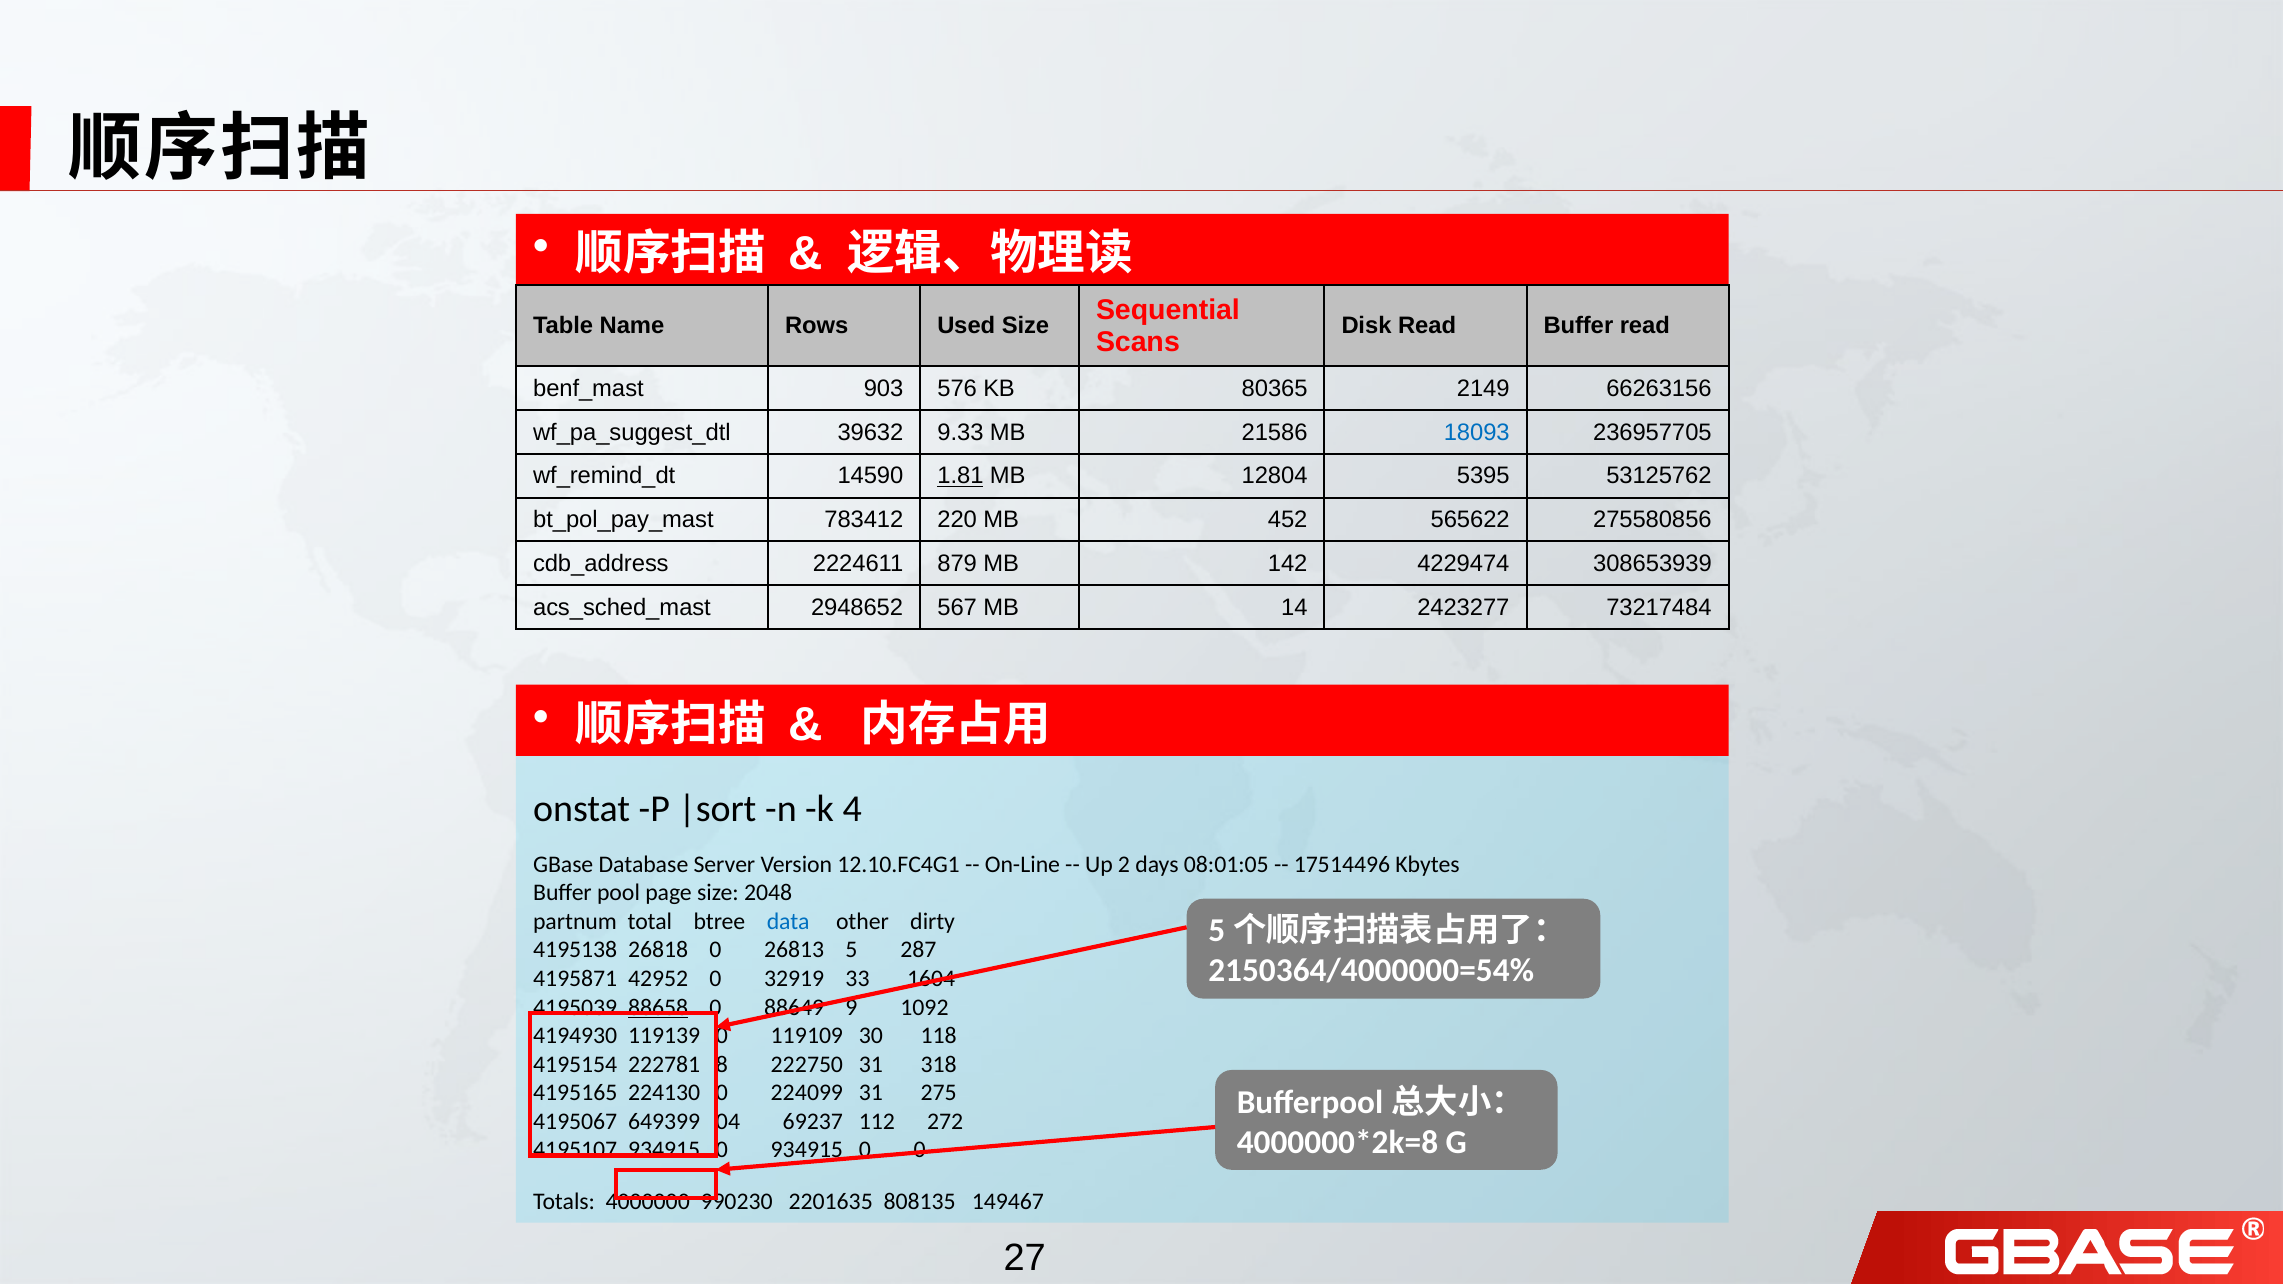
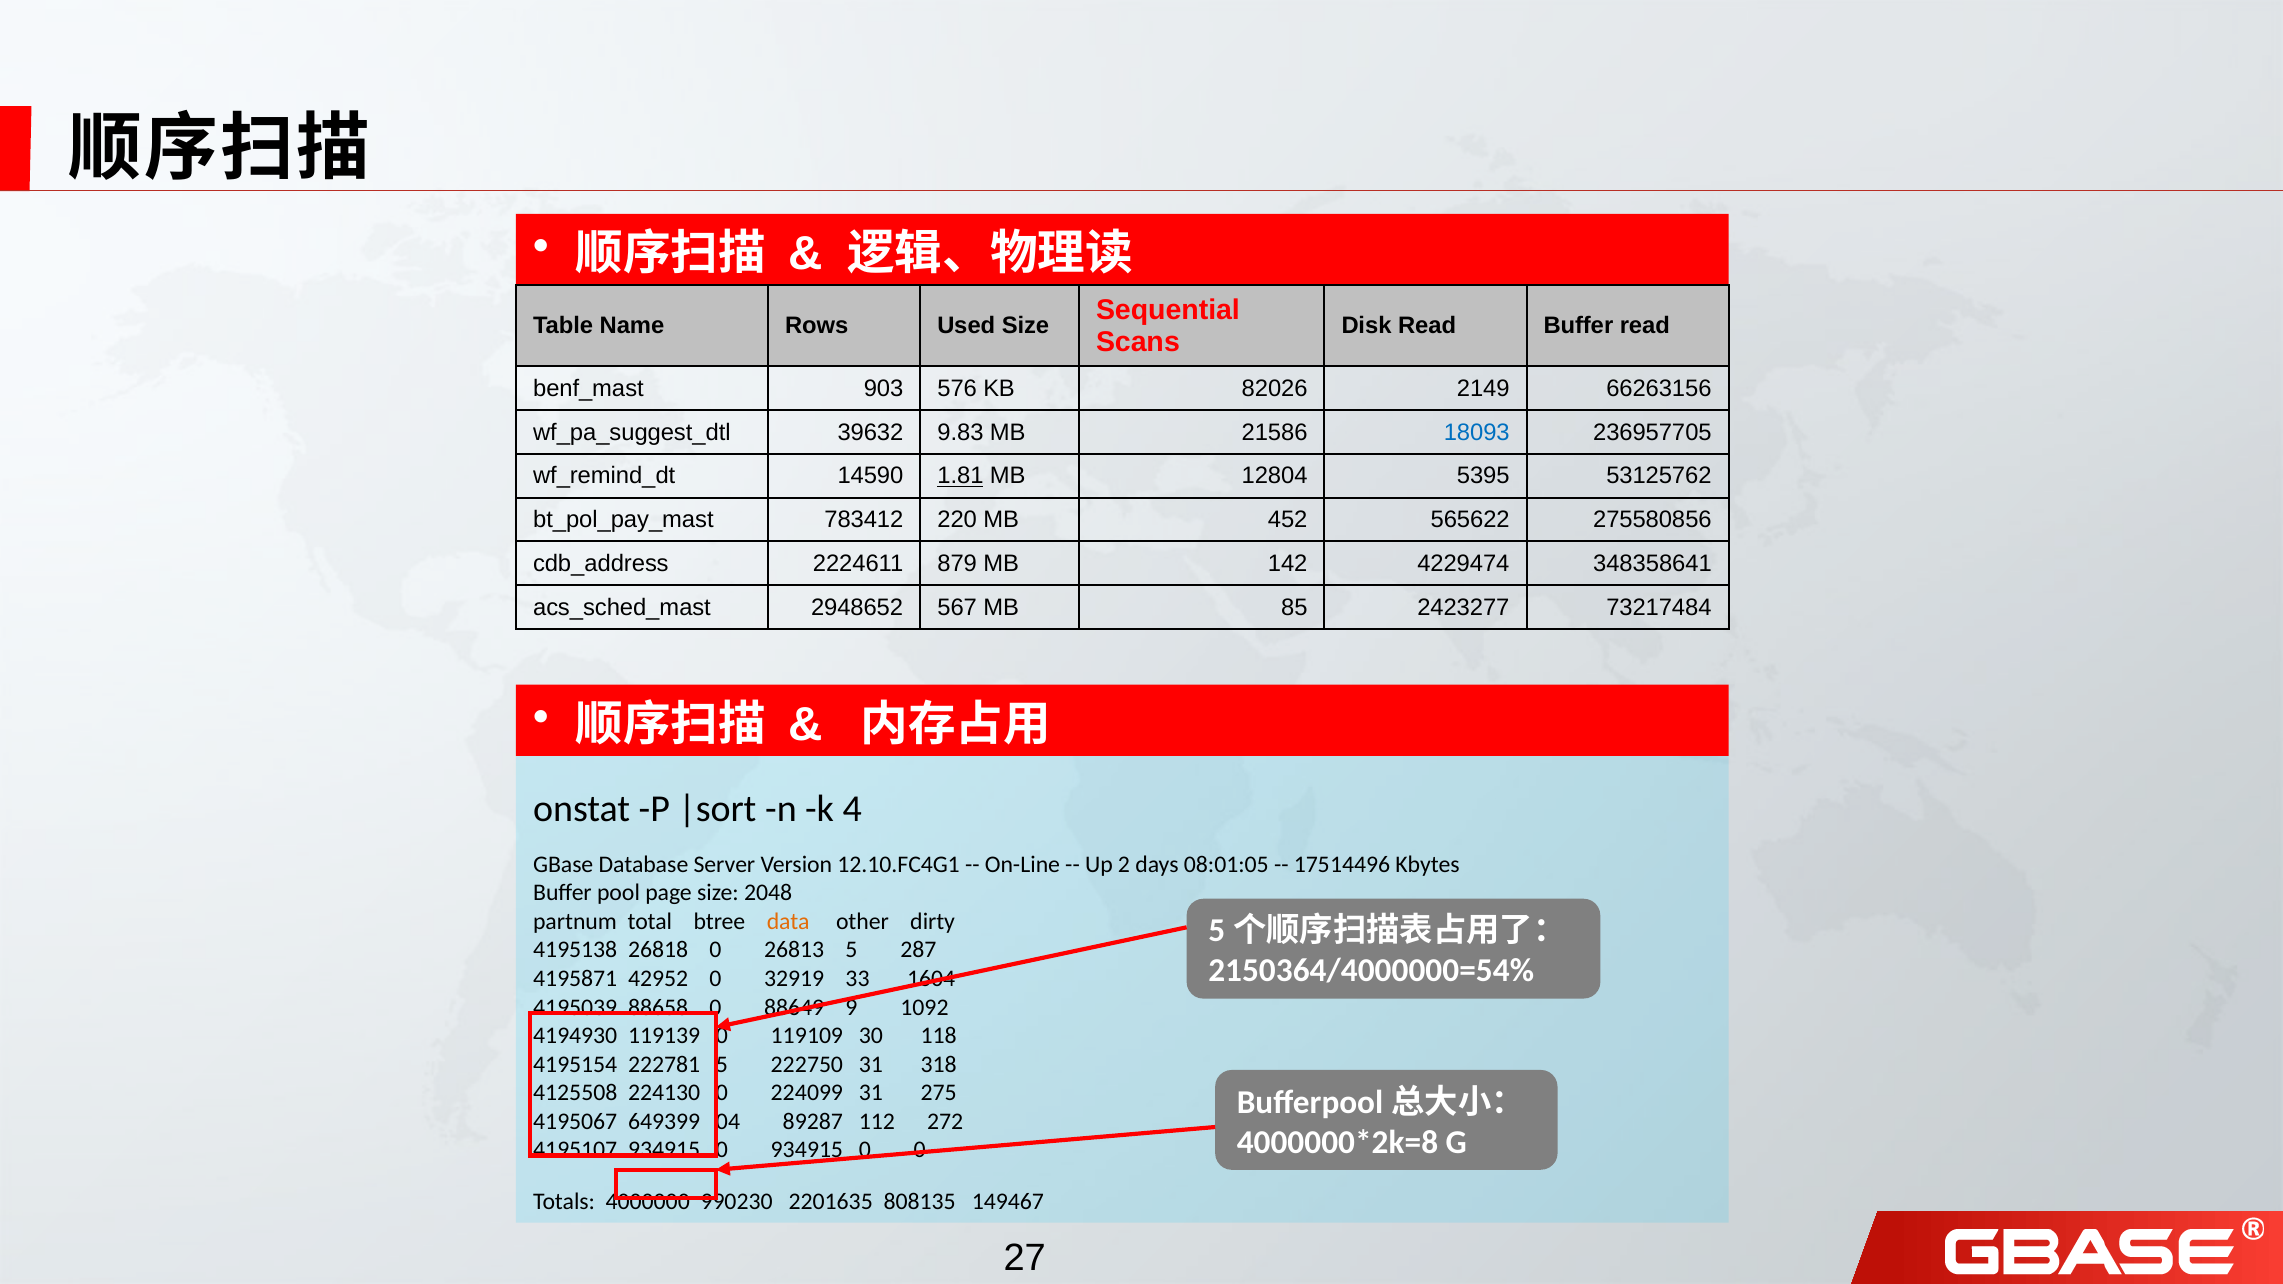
80365: 80365 -> 82026
9.33: 9.33 -> 9.83
308653939: 308653939 -> 348358641
14: 14 -> 85
data colour: blue -> orange
88658 underline: present -> none
222781 8: 8 -> 5
4195165: 4195165 -> 4125508
69237: 69237 -> 89287
